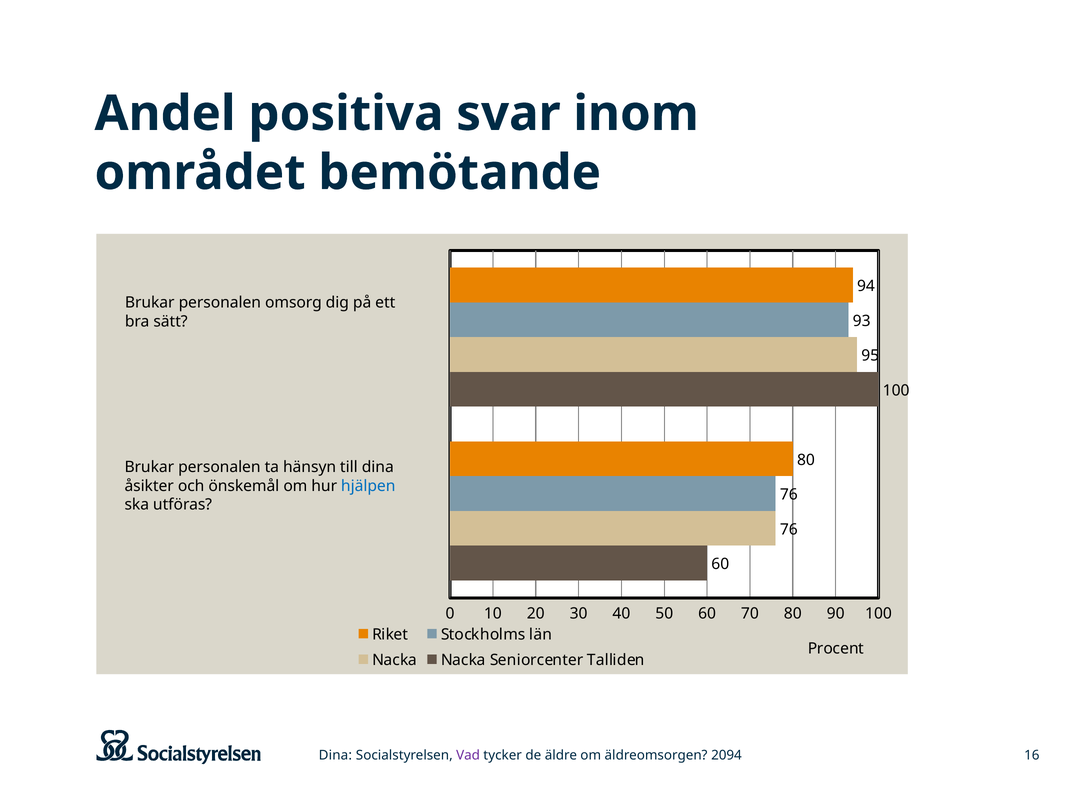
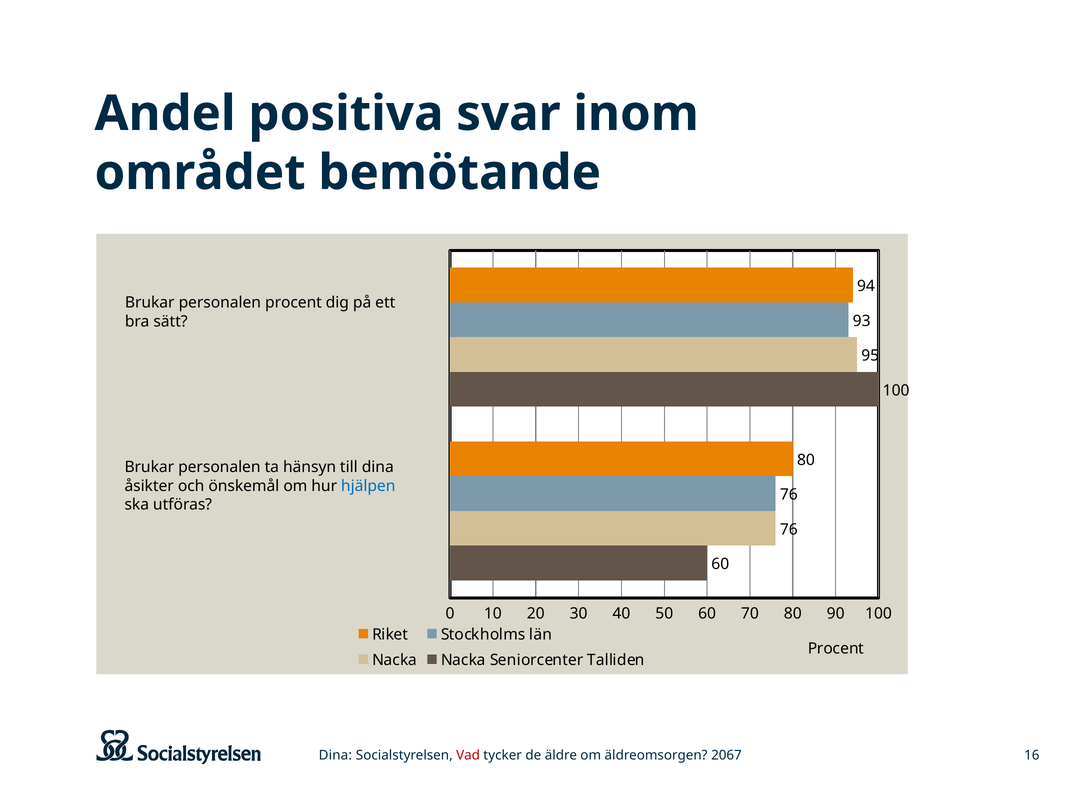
personalen omsorg: omsorg -> procent
Vad colour: purple -> red
2094: 2094 -> 2067
